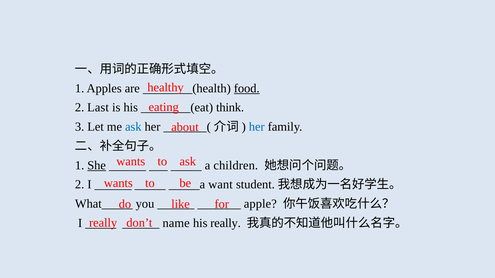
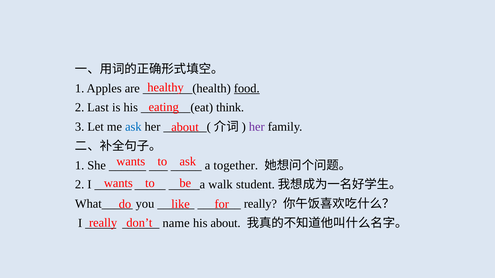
her at (257, 127) colour: blue -> purple
She underline: present -> none
children: children -> together
want: want -> walk
apple at (260, 204): apple -> really
his really: really -> about
